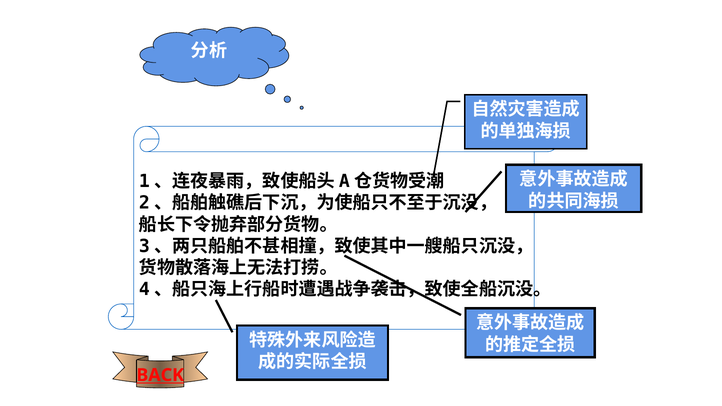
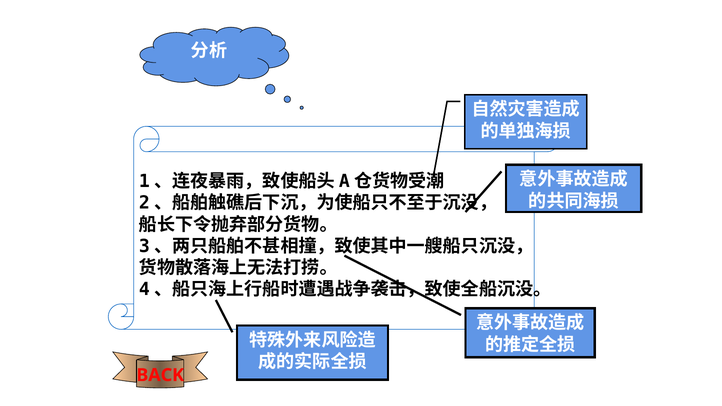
BACK underline: present -> none
